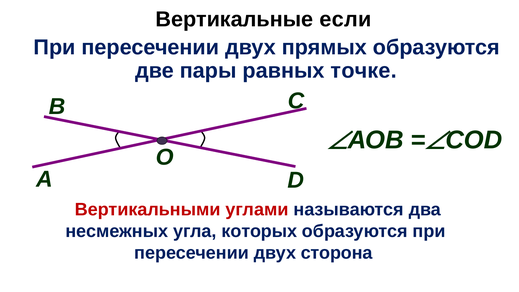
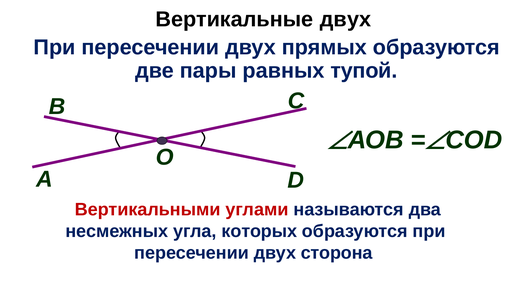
Вертикальные если: если -> двух
точке: точке -> тупой
